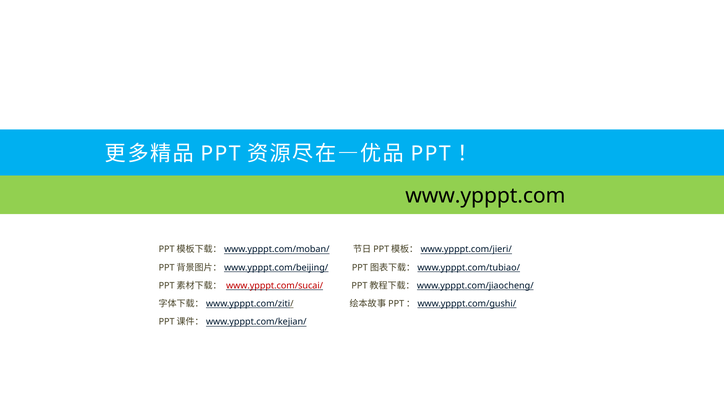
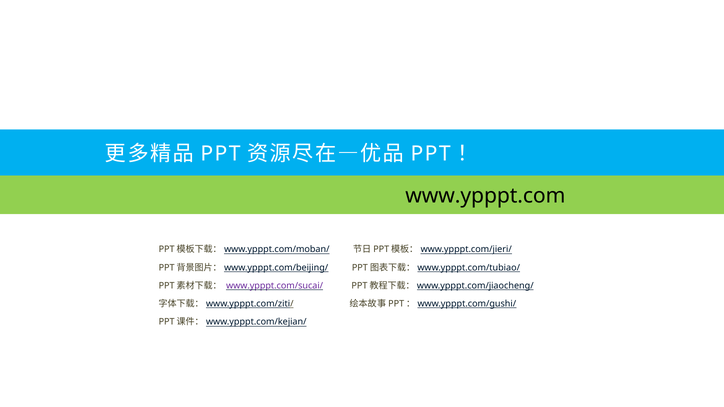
www.ypppt.com/sucai/ colour: red -> purple
